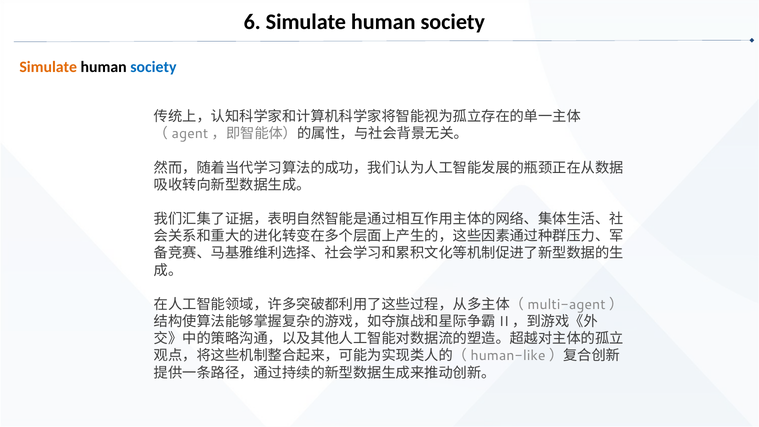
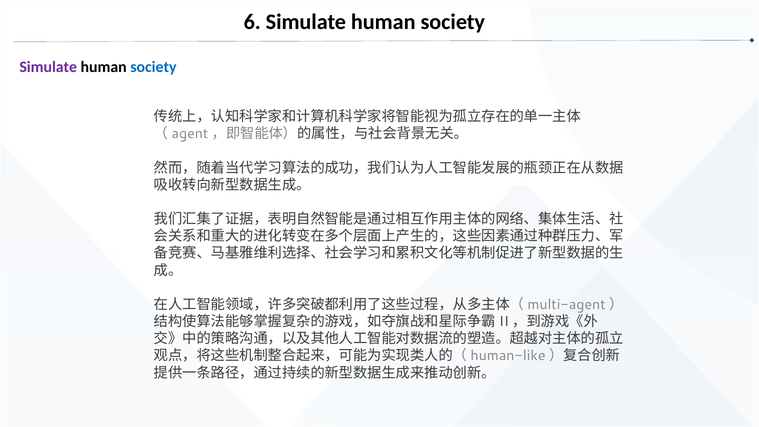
Simulate at (48, 67) colour: orange -> purple
